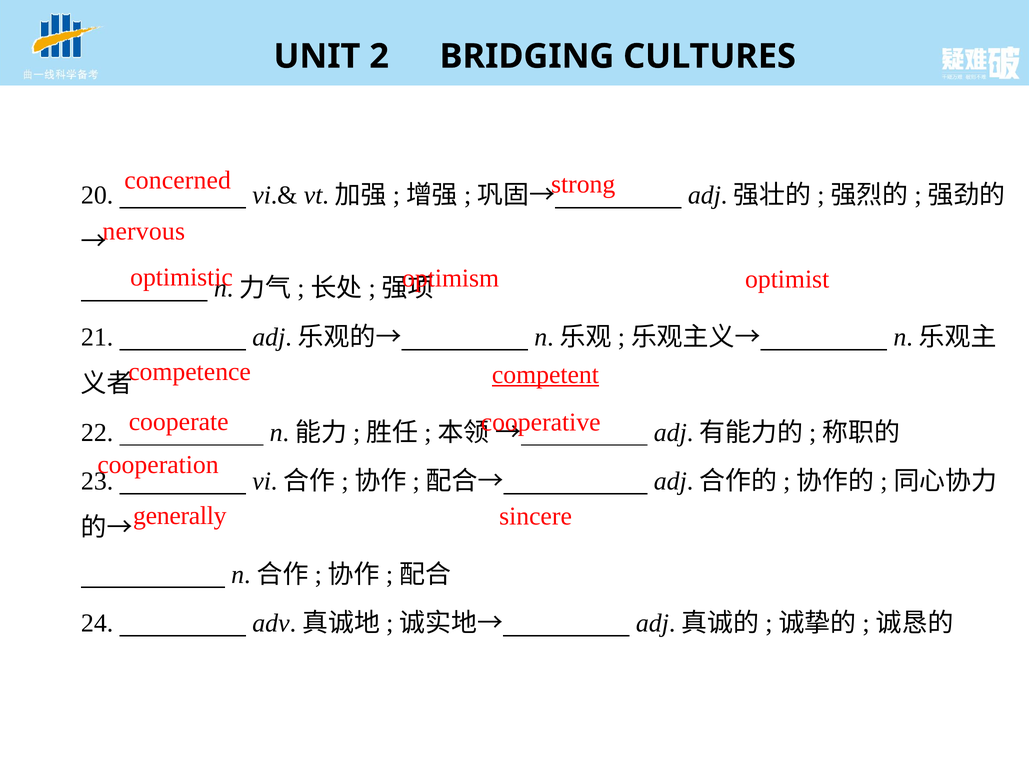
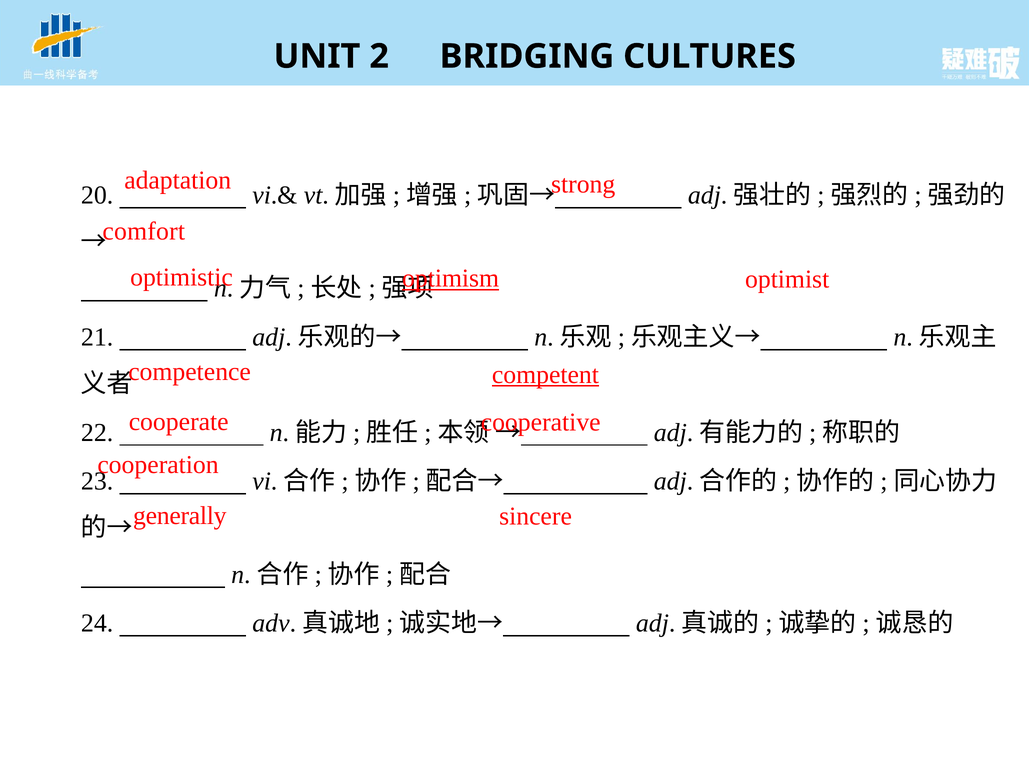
concerned: concerned -> adaptation
nervous: nervous -> comfort
optimism underline: none -> present
